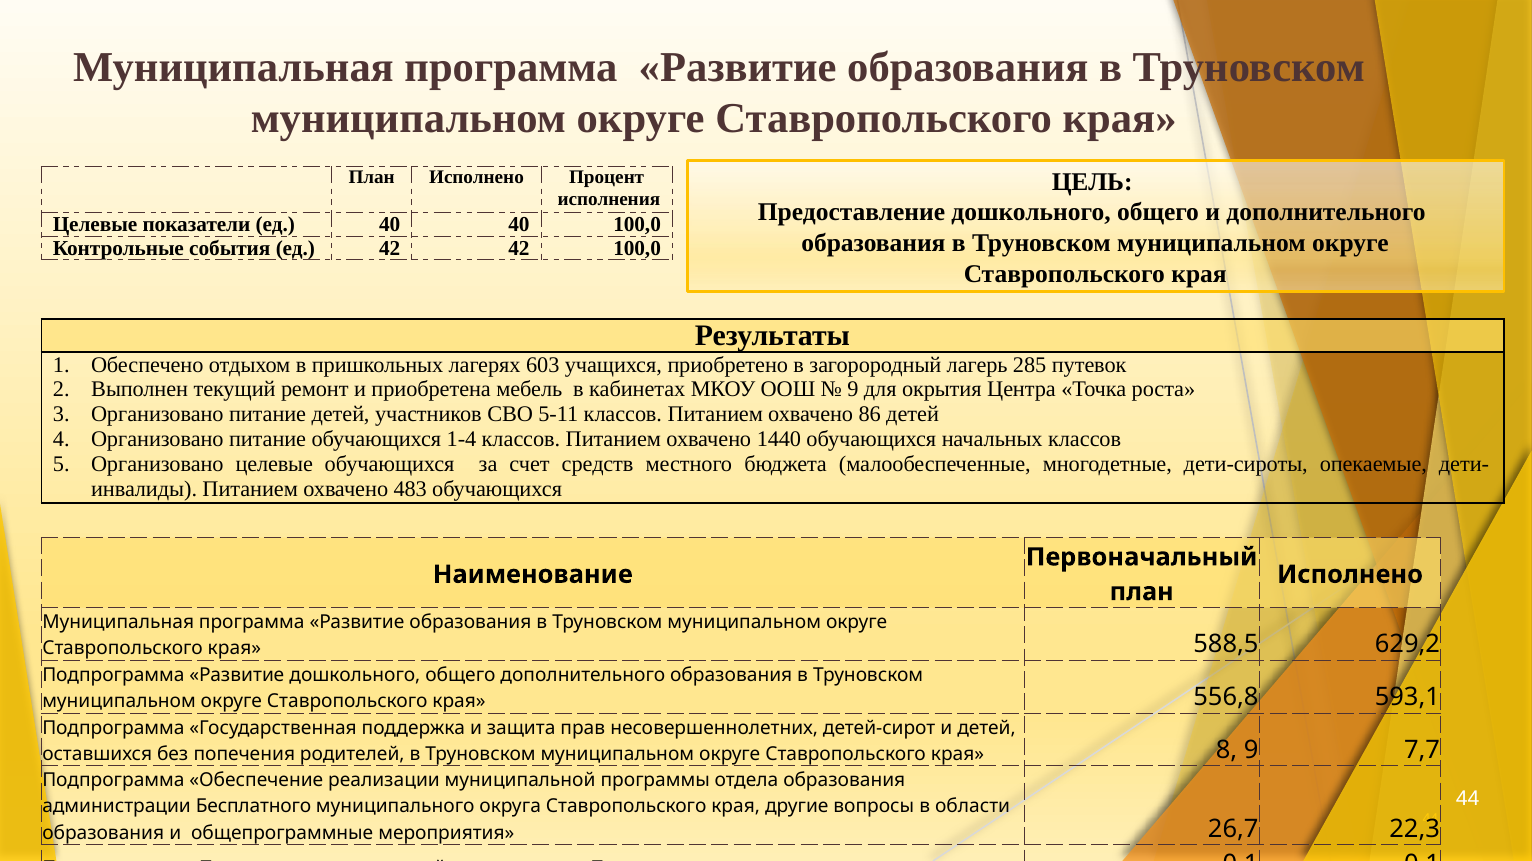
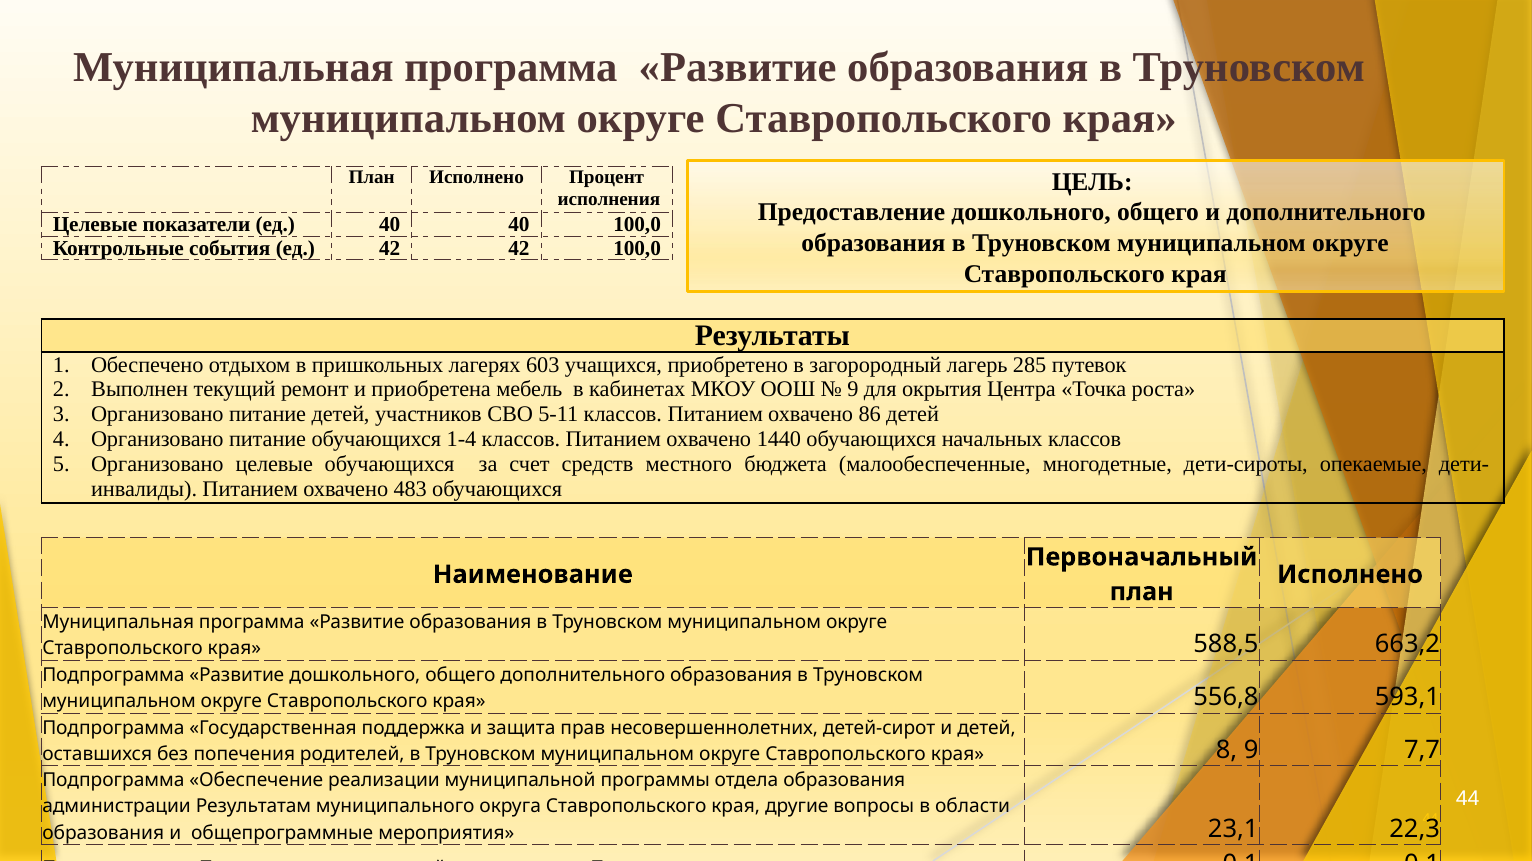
629,2: 629,2 -> 663,2
Бесплатного: Бесплатного -> Результатам
26,7: 26,7 -> 23,1
